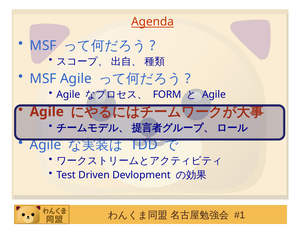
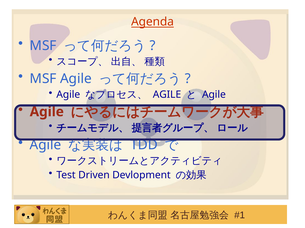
FORM at (167, 95): FORM -> AGILE
